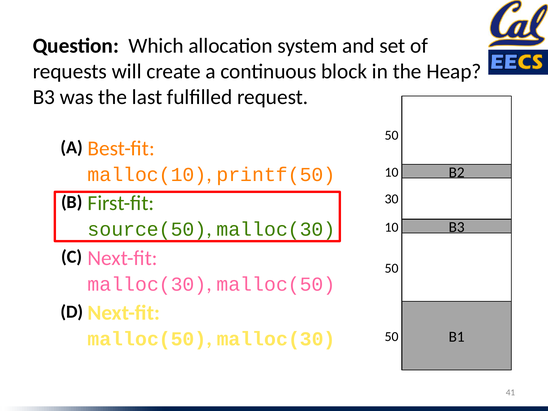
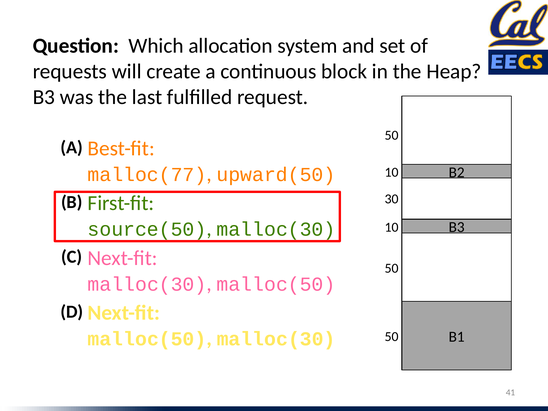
malloc(10: malloc(10 -> malloc(77
printf(50: printf(50 -> upward(50
